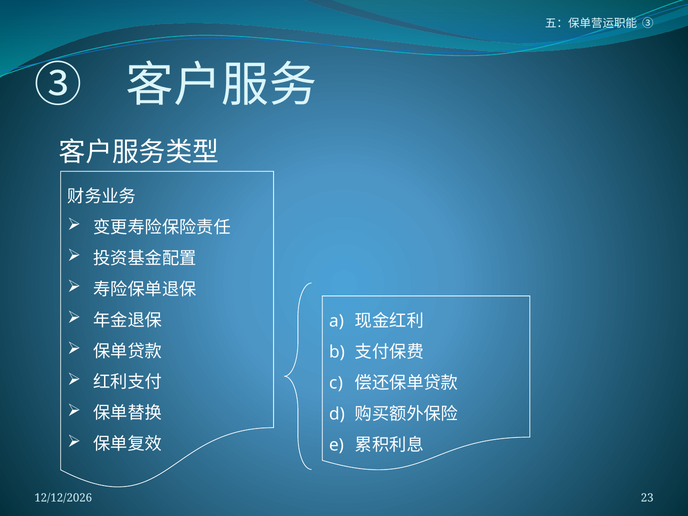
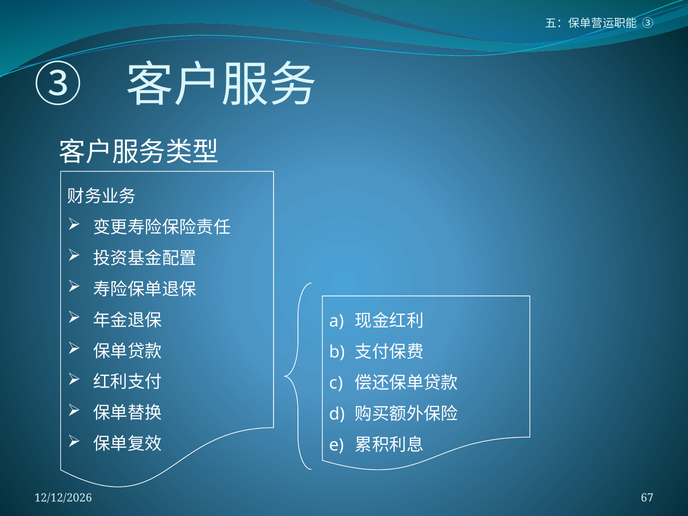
23: 23 -> 67
